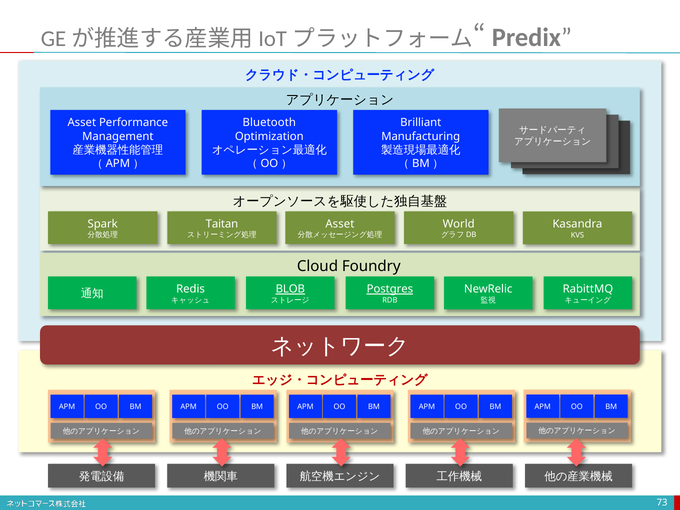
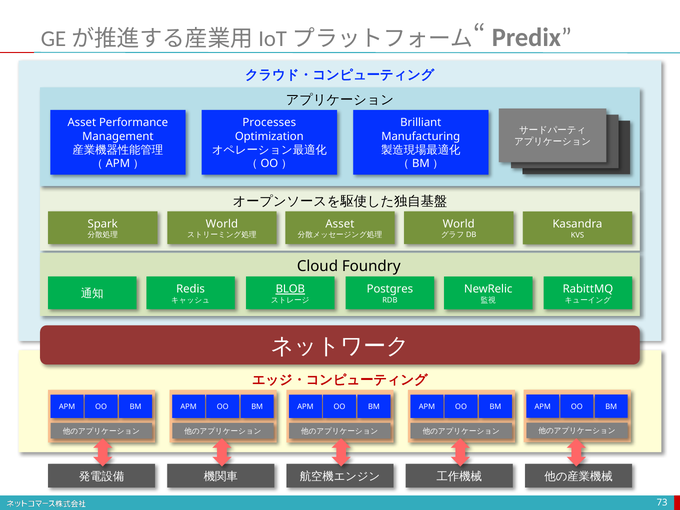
Bluetooth: Bluetooth -> Processes
Taitan at (222, 224): Taitan -> World
Postgres underline: present -> none
